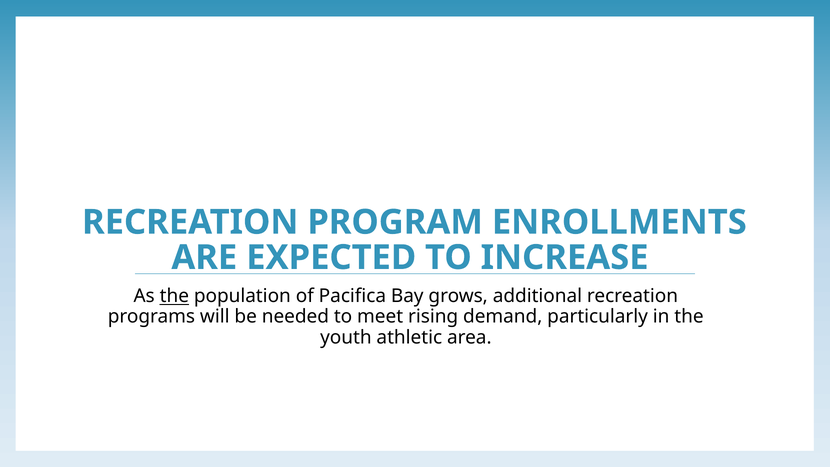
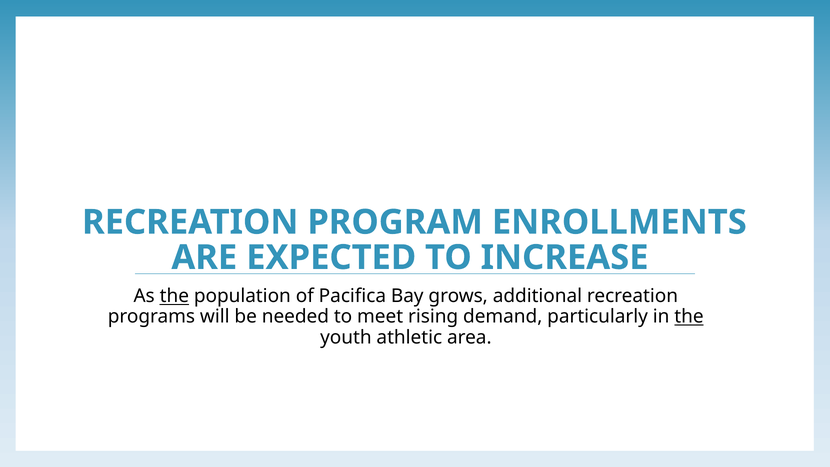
the at (689, 317) underline: none -> present
